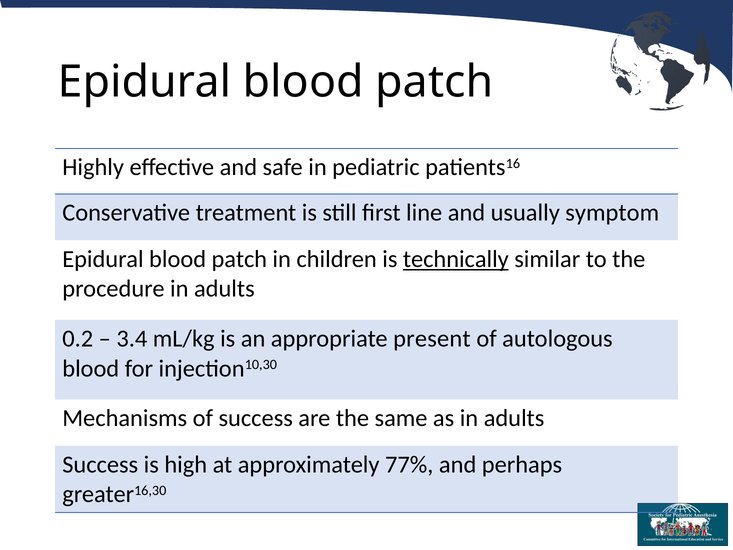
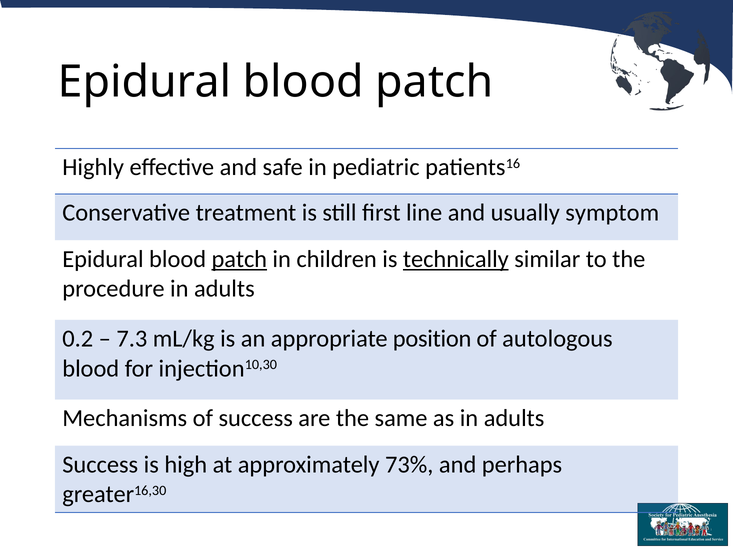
patch at (239, 259) underline: none -> present
3.4: 3.4 -> 7.3
present: present -> position
77%: 77% -> 73%
